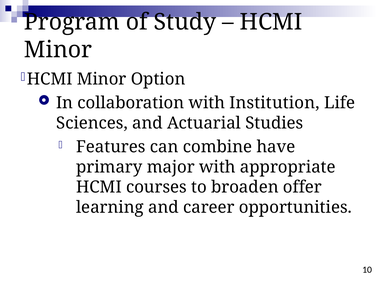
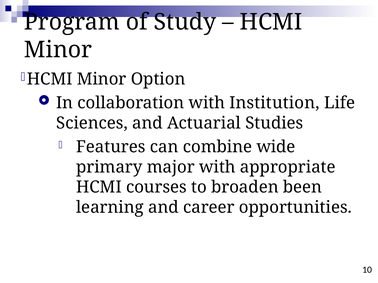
have: have -> wide
offer: offer -> been
